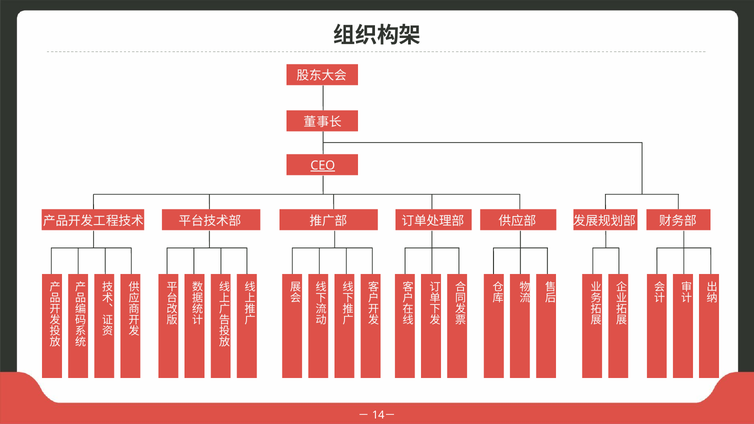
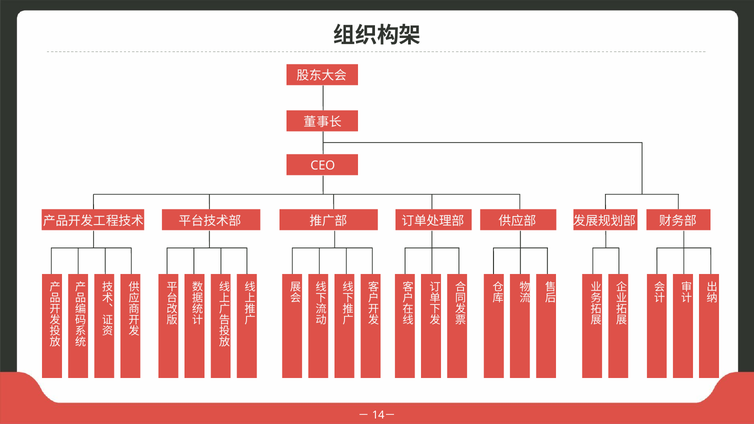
CEO underline: present -> none
